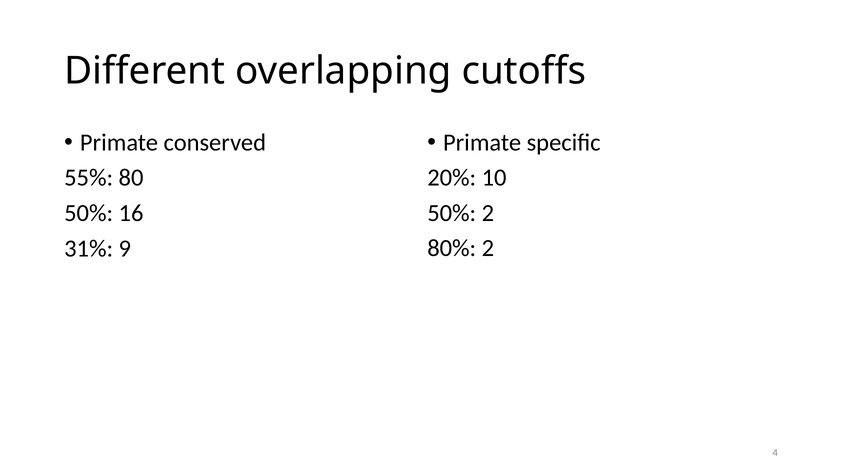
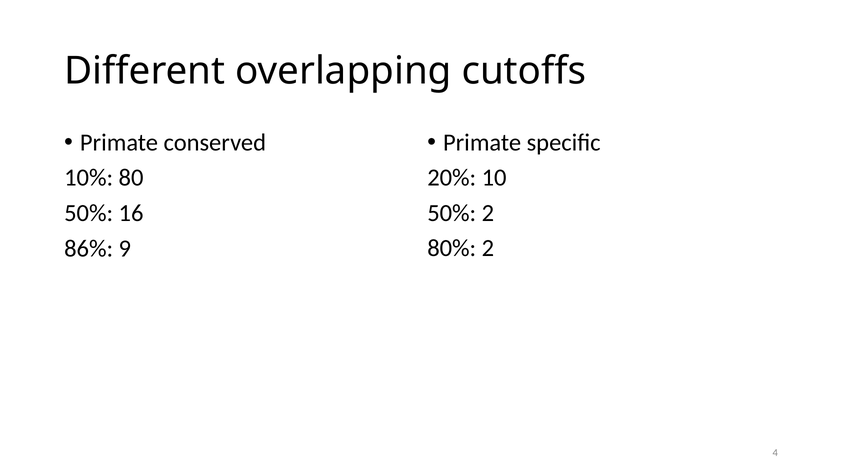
55%: 55% -> 10%
31%: 31% -> 86%
